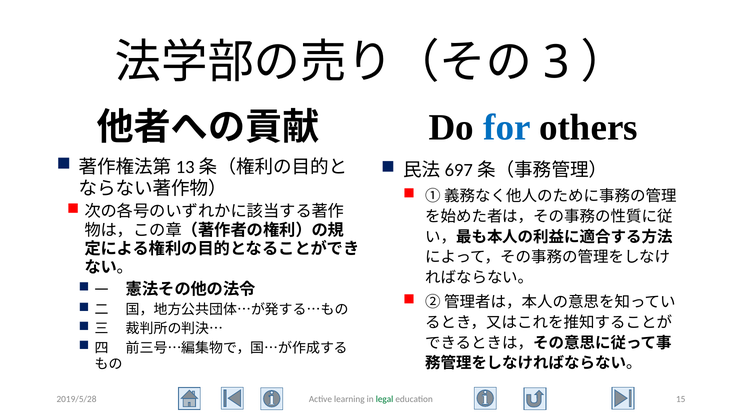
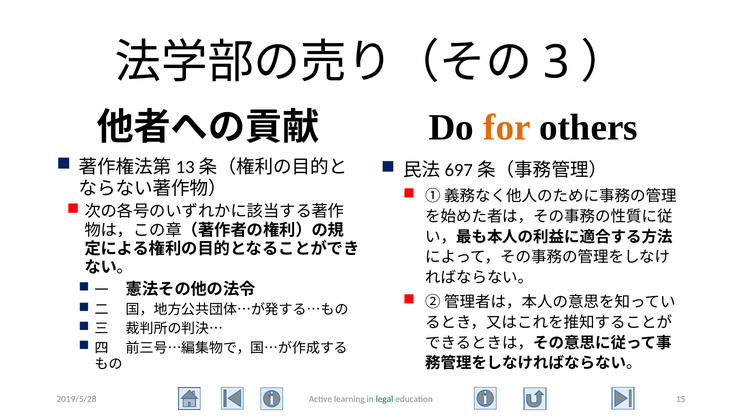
for colour: blue -> orange
